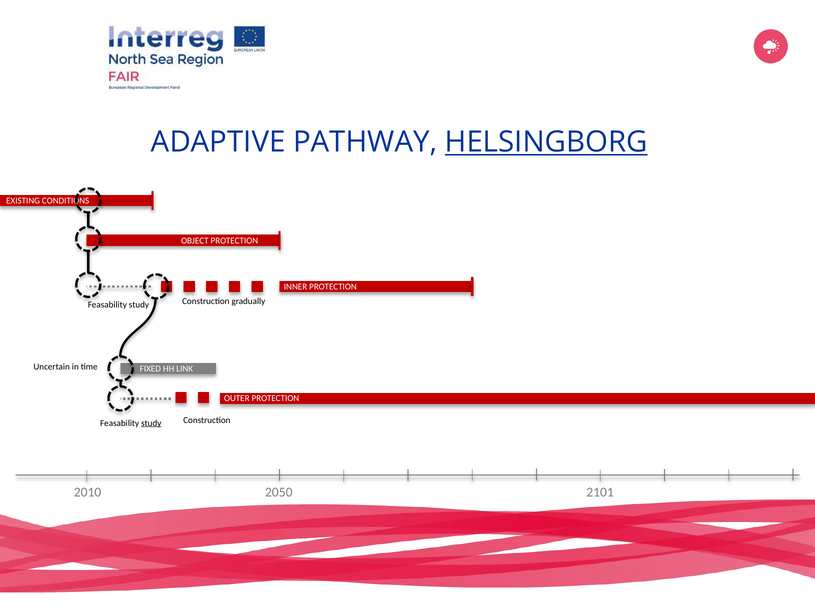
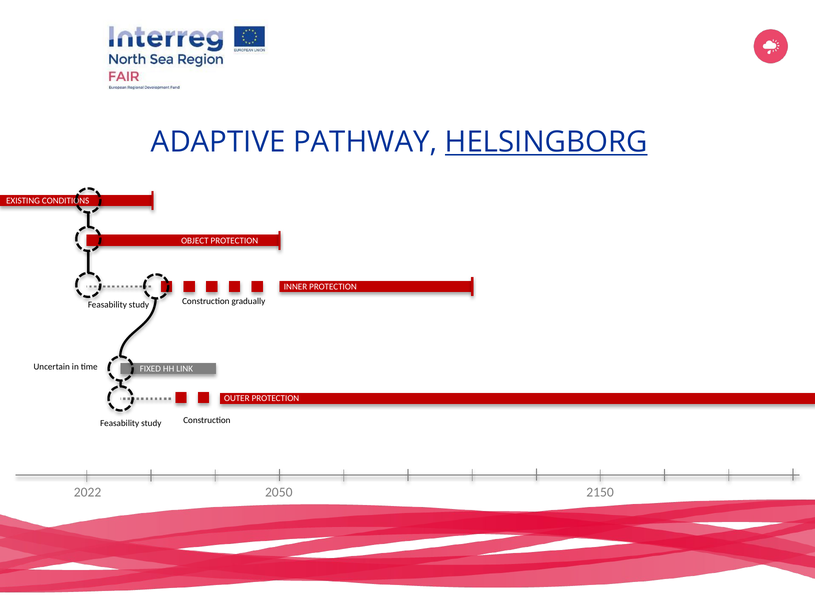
study at (151, 423) underline: present -> none
2010: 2010 -> 2022
2101: 2101 -> 2150
